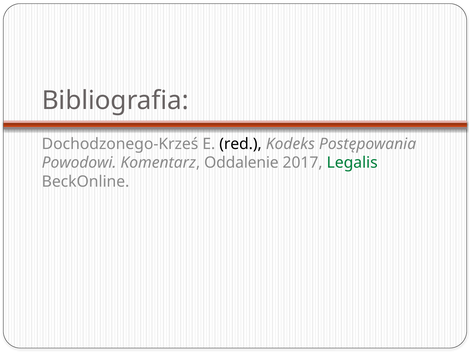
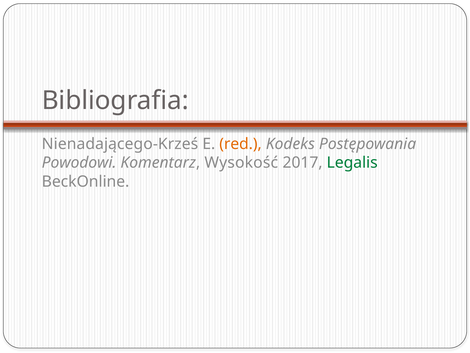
Dochodzonego-Krześ: Dochodzonego-Krześ -> Nienadającego-Krześ
red colour: black -> orange
Oddalenie: Oddalenie -> Wysokość
